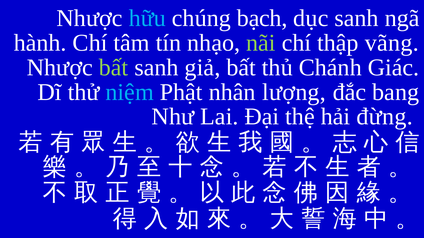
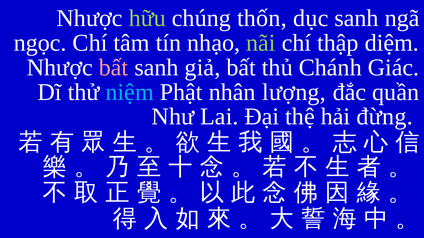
hữu colour: light blue -> light green
bạch: bạch -> thốn
hành: hành -> ngọc
vãng: vãng -> diệm
bất at (114, 68) colour: light green -> pink
bang: bang -> quần
